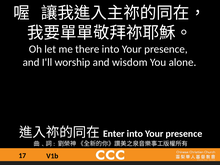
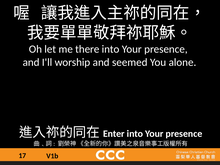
wisdom: wisdom -> seemed
